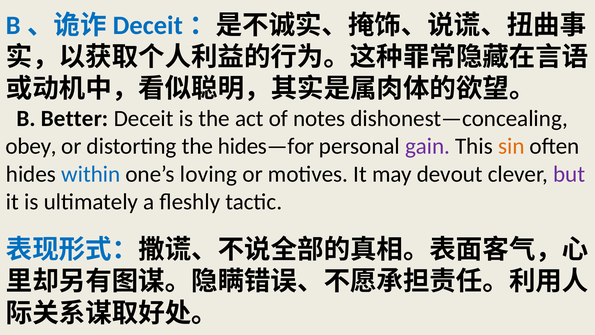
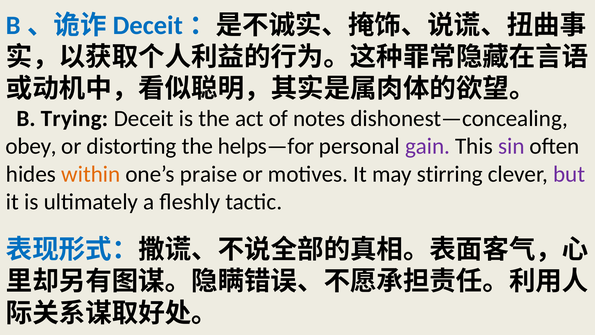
Better: Better -> Trying
hides—for: hides—for -> helps—for
sin colour: orange -> purple
within colour: blue -> orange
loving: loving -> praise
devout: devout -> stirring
